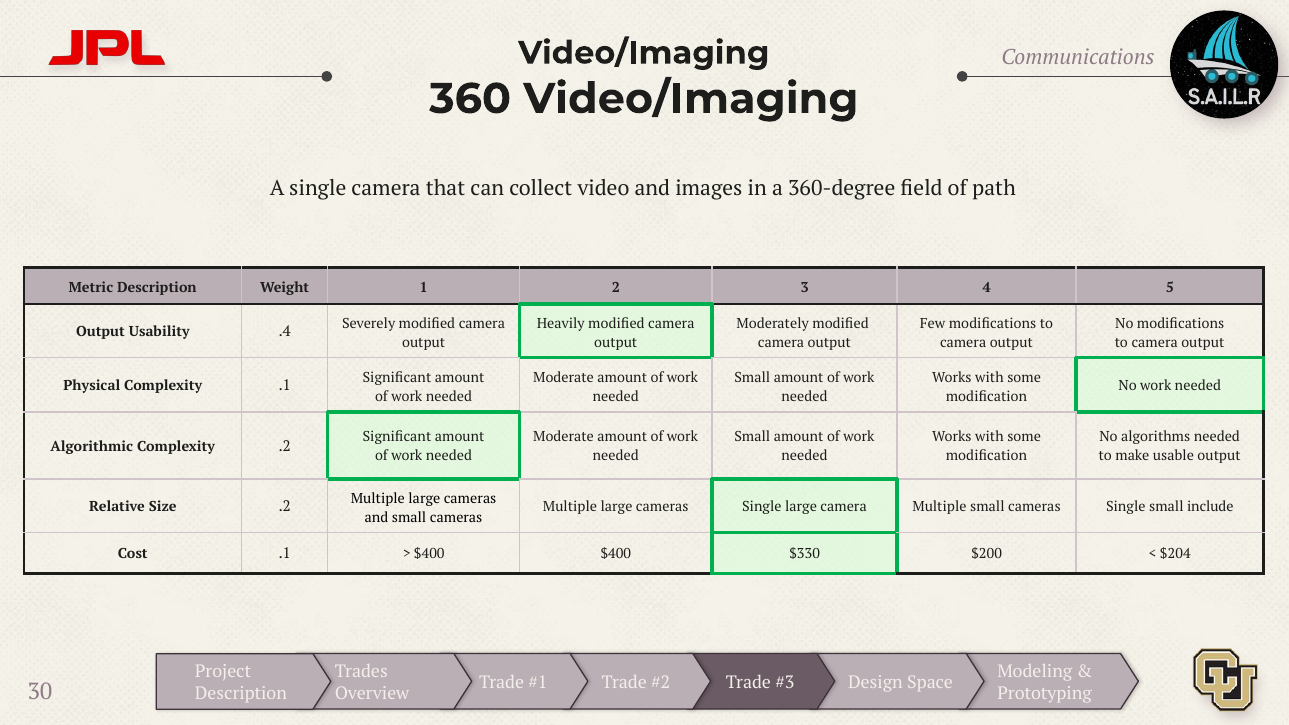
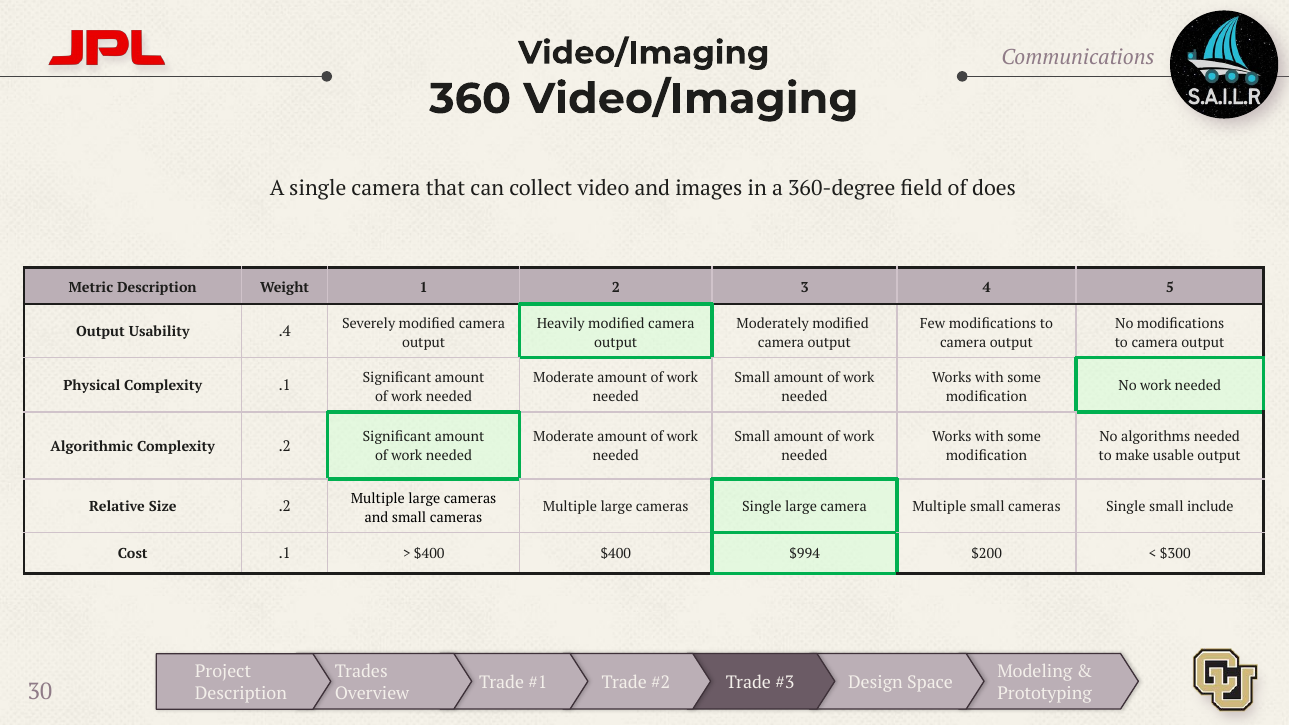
path: path -> does
$330: $330 -> $994
$204: $204 -> $300
